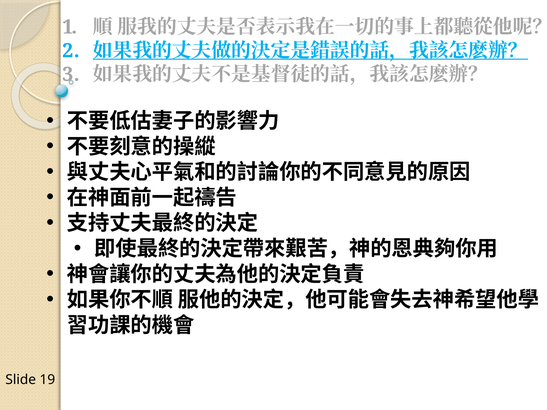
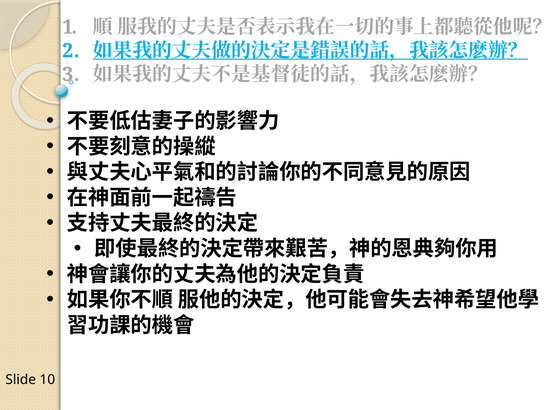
19: 19 -> 10
